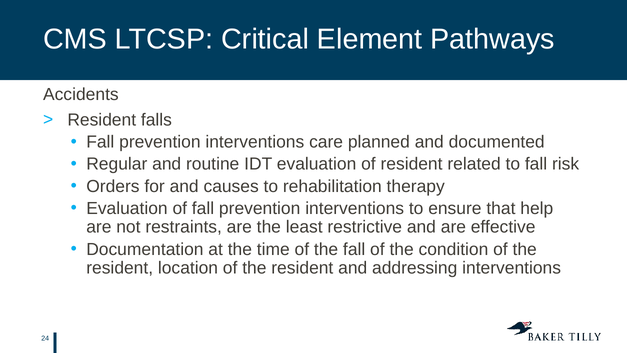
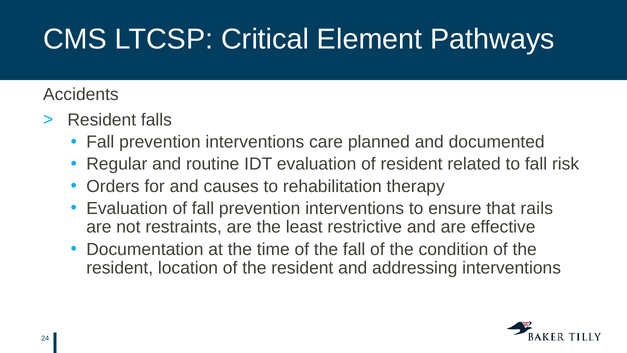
help: help -> rails
